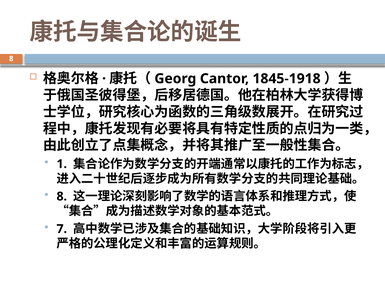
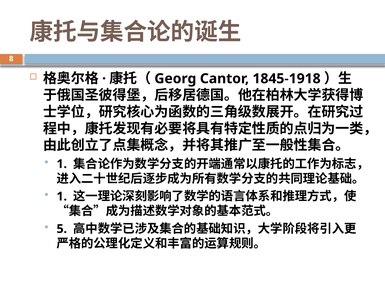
8 at (62, 196): 8 -> 1
7: 7 -> 5
